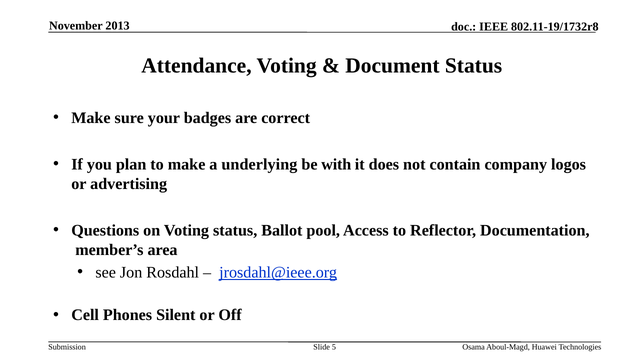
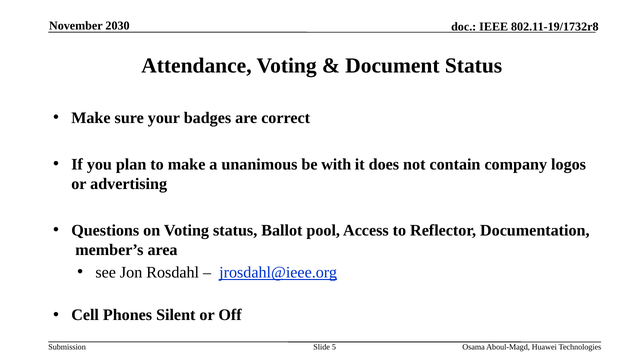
2013: 2013 -> 2030
underlying: underlying -> unanimous
